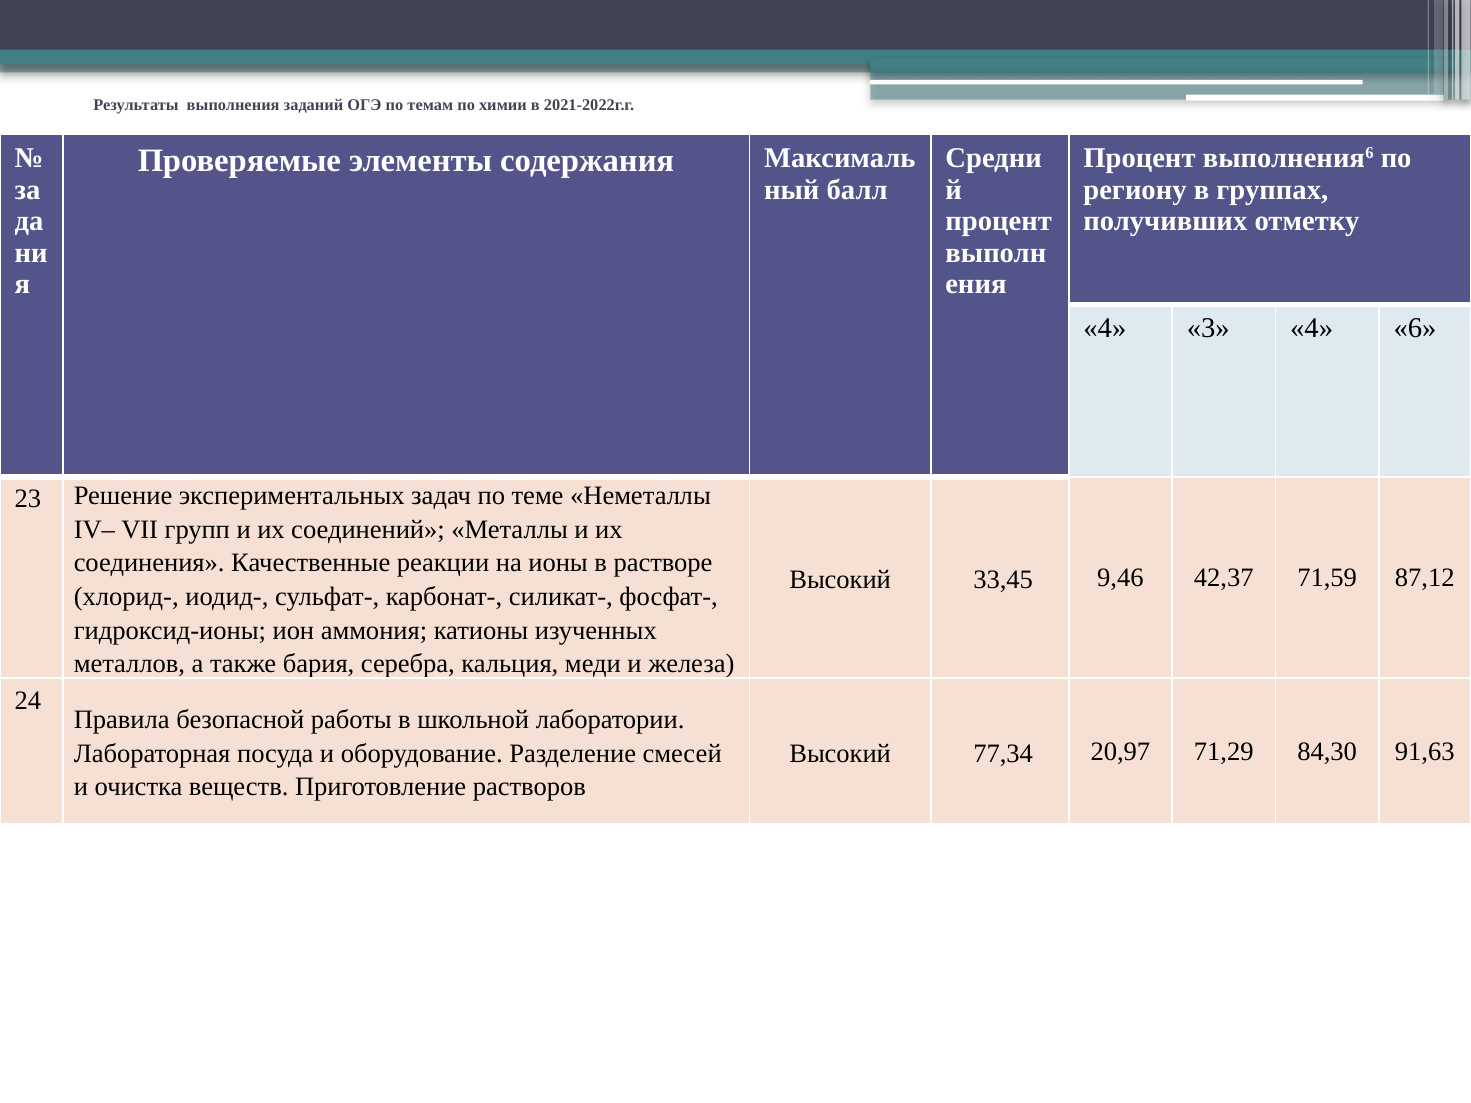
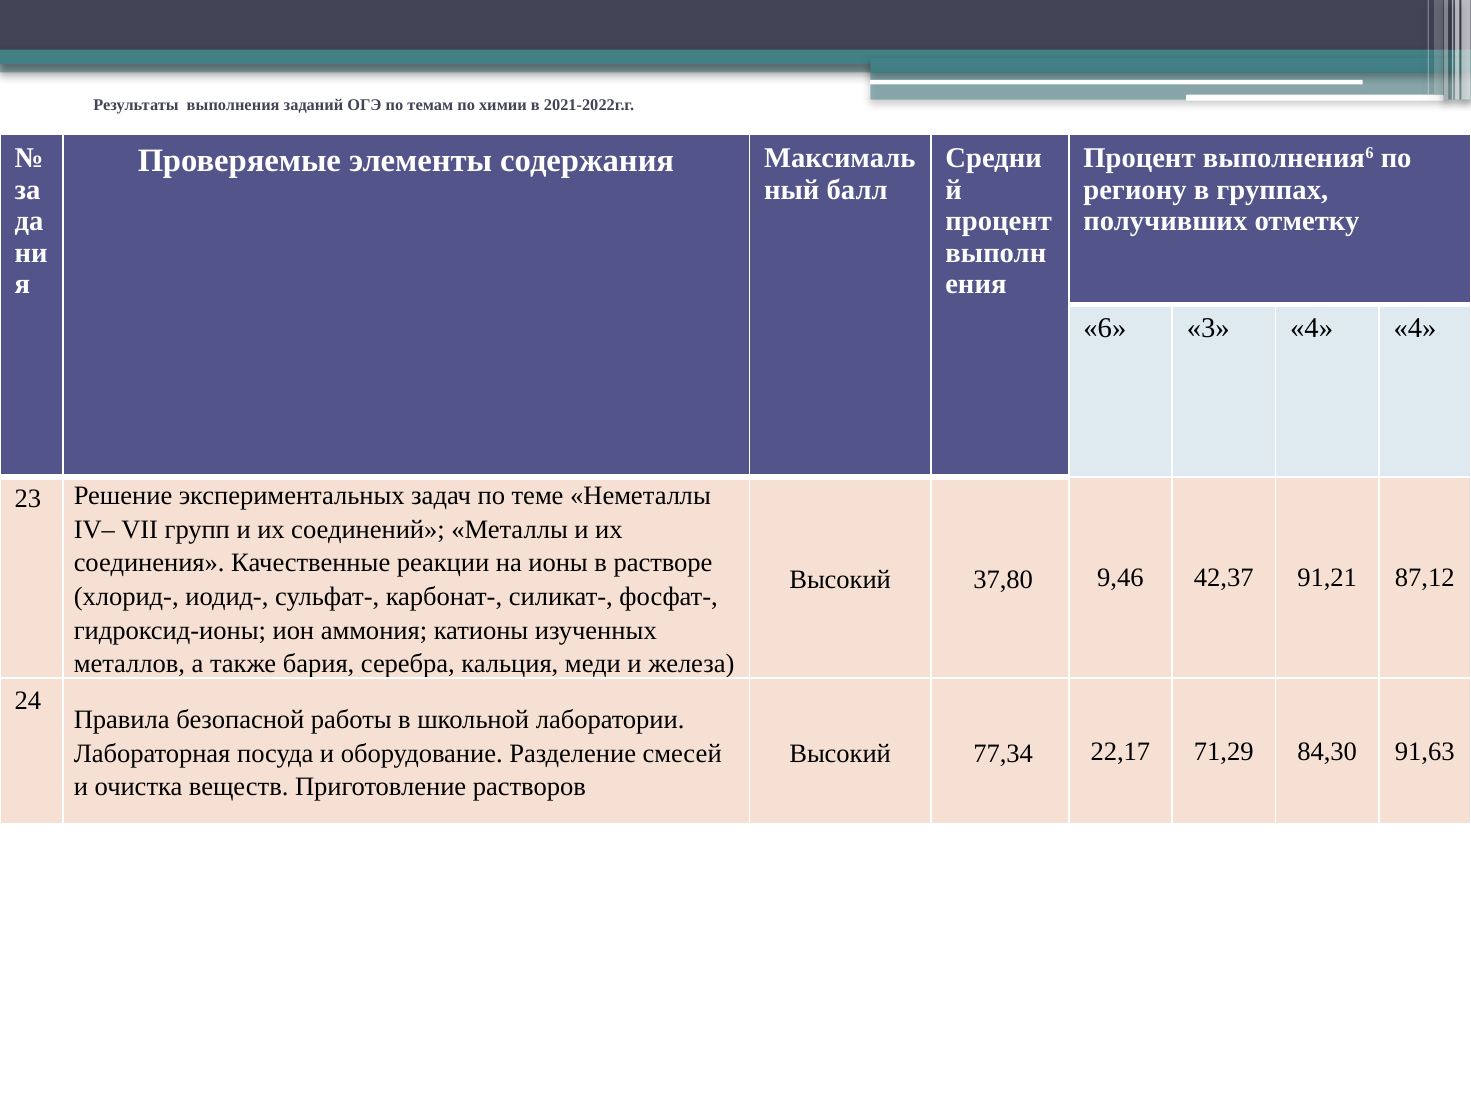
4 at (1105, 328): 4 -> 6
4 6: 6 -> 4
33,45: 33,45 -> 37,80
71,59: 71,59 -> 91,21
20,97: 20,97 -> 22,17
